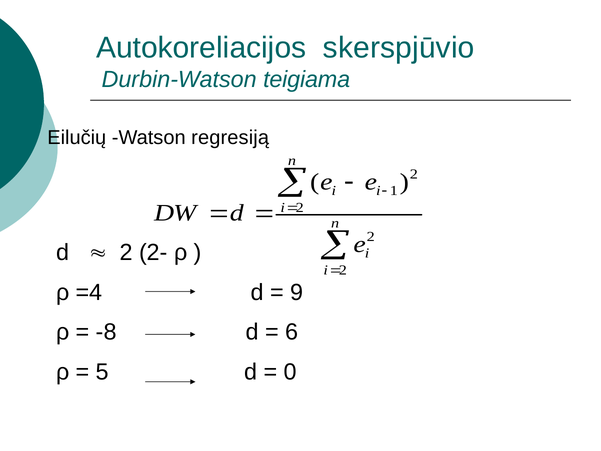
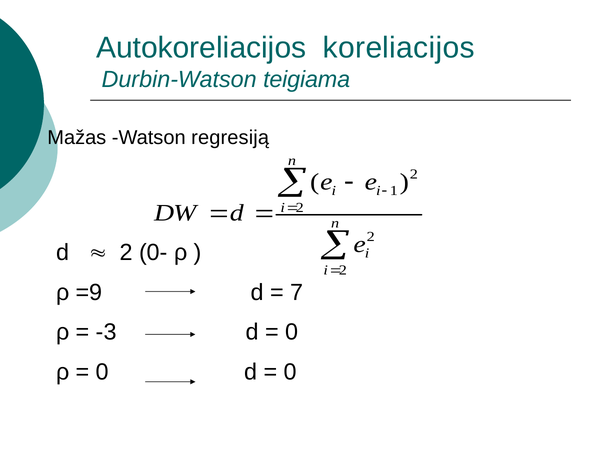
skerspjūvio: skerspjūvio -> koreliacijos
Eilučių: Eilučių -> Mažas
2-: 2- -> 0-
=4: =4 -> =9
9: 9 -> 7
-8: -8 -> -3
6 at (292, 332): 6 -> 0
5 at (102, 372): 5 -> 0
